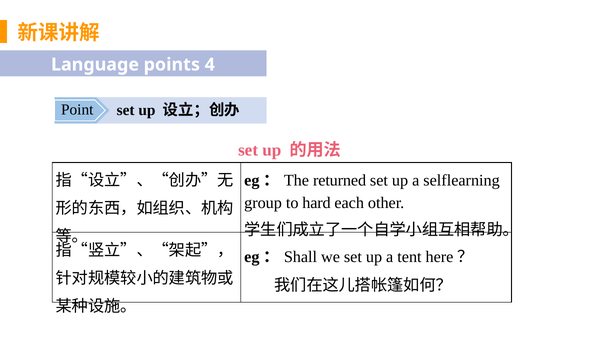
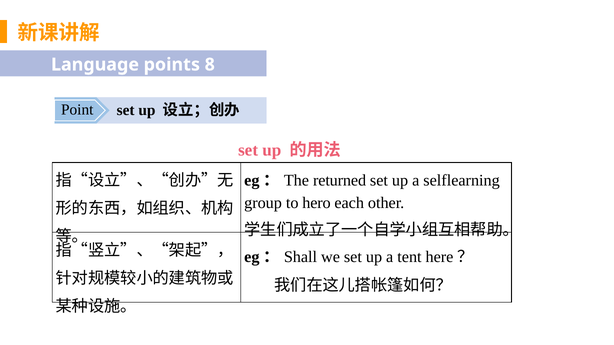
4: 4 -> 8
hard: hard -> hero
